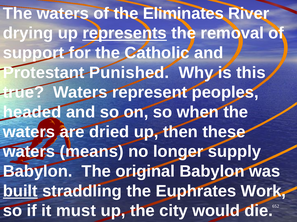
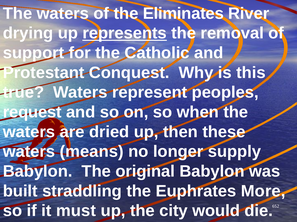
Punished: Punished -> Conquest
headed: headed -> request
built underline: present -> none
Work: Work -> More
